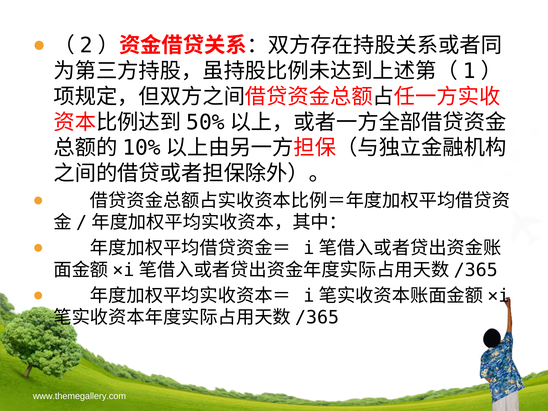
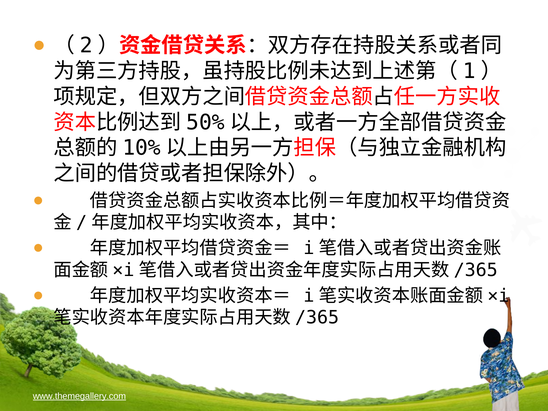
www.themegallery.com underline: none -> present
